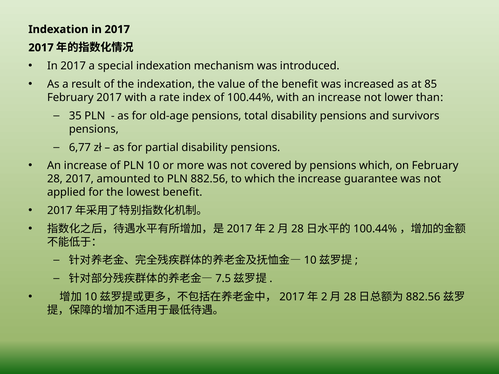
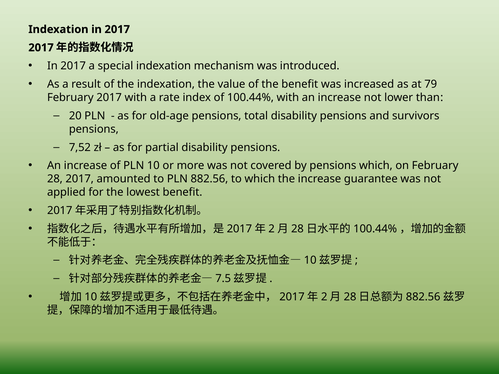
85: 85 -> 79
35: 35 -> 20
6,77: 6,77 -> 7,52
